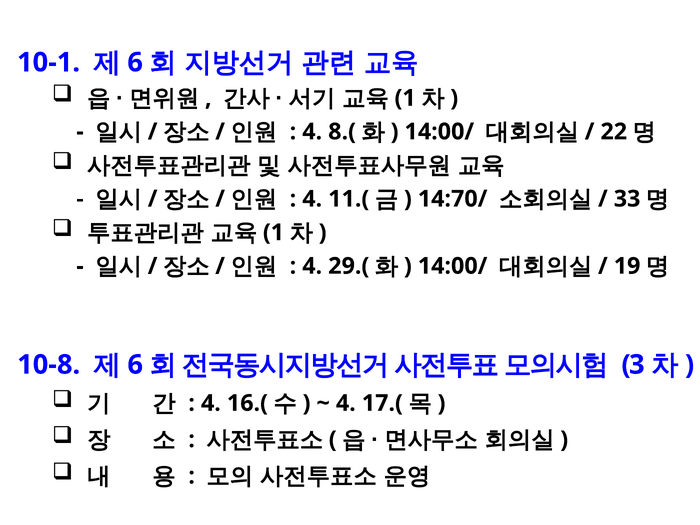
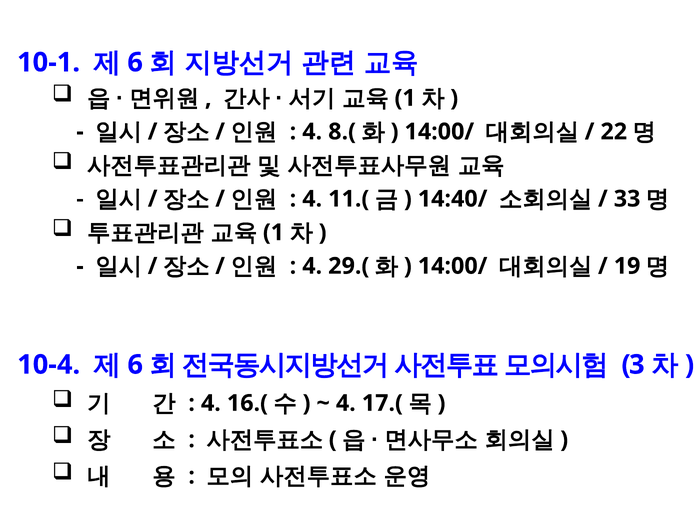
14:70/: 14:70/ -> 14:40/
10-8: 10-8 -> 10-4
